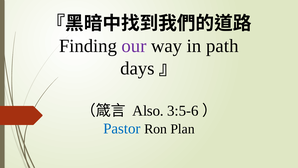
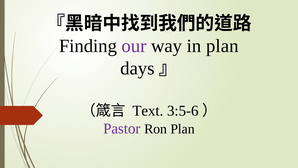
in path: path -> plan
Also: Also -> Text
Pastor colour: blue -> purple
